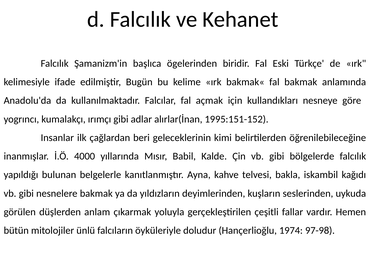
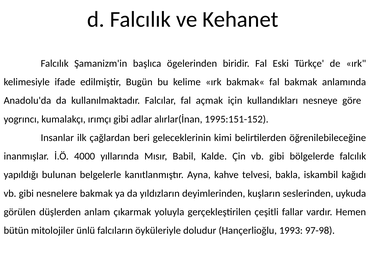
1974: 1974 -> 1993
